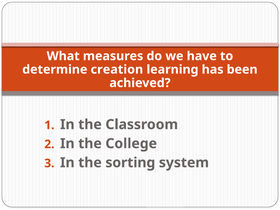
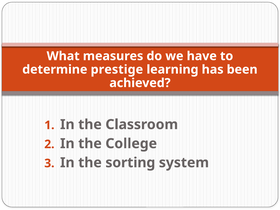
creation: creation -> prestige
